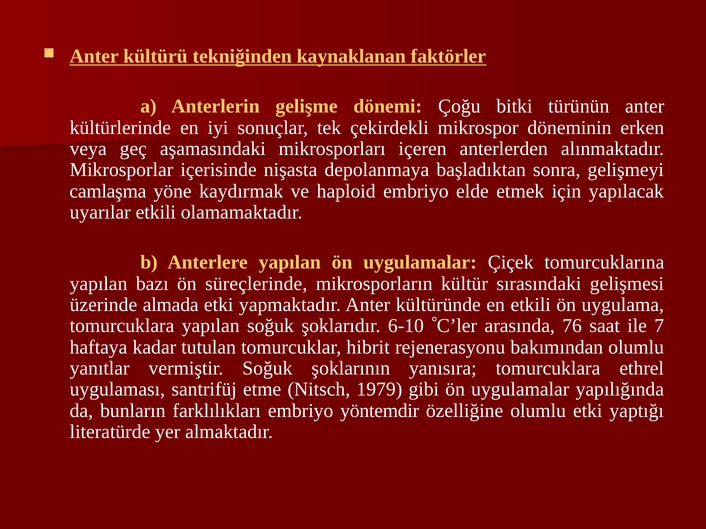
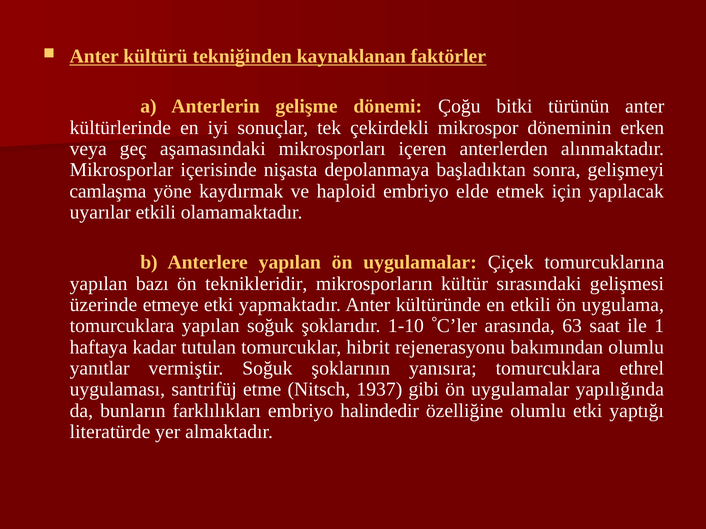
süreçlerinde: süreçlerinde -> teknikleridir
almada: almada -> etmeye
6-10: 6-10 -> 1-10
76: 76 -> 63
7: 7 -> 1
1979: 1979 -> 1937
yöntemdir: yöntemdir -> halindedir
